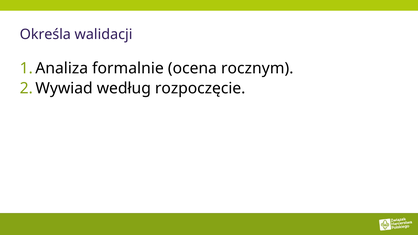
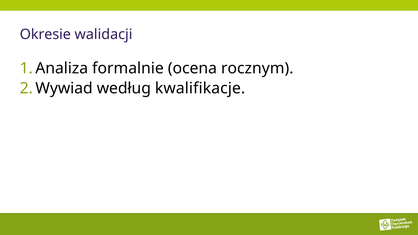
Określa: Określa -> Okresie
rozpoczęcie: rozpoczęcie -> kwalifikacje
